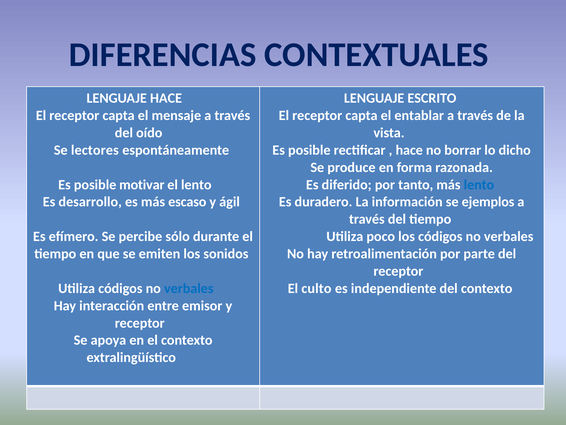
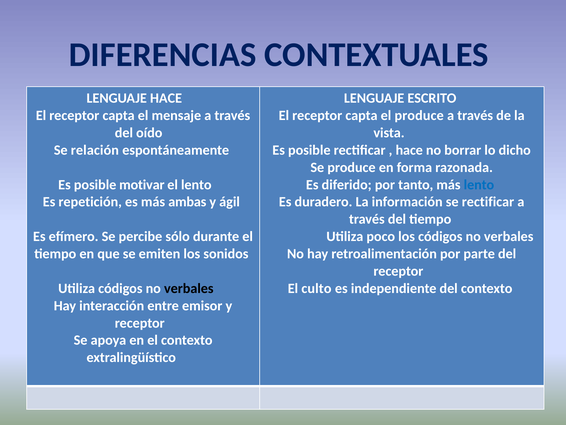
el entablar: entablar -> produce
lectores: lectores -> relación
desarrollo: desarrollo -> repetición
escaso: escaso -> ambas
se ejemplos: ejemplos -> rectificar
verbales at (189, 288) colour: blue -> black
